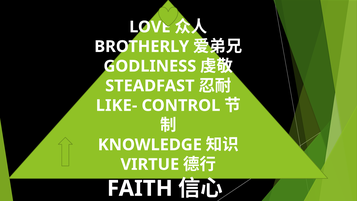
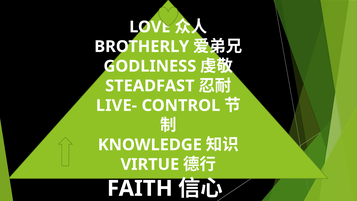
LIKE-: LIKE- -> LIVE-
